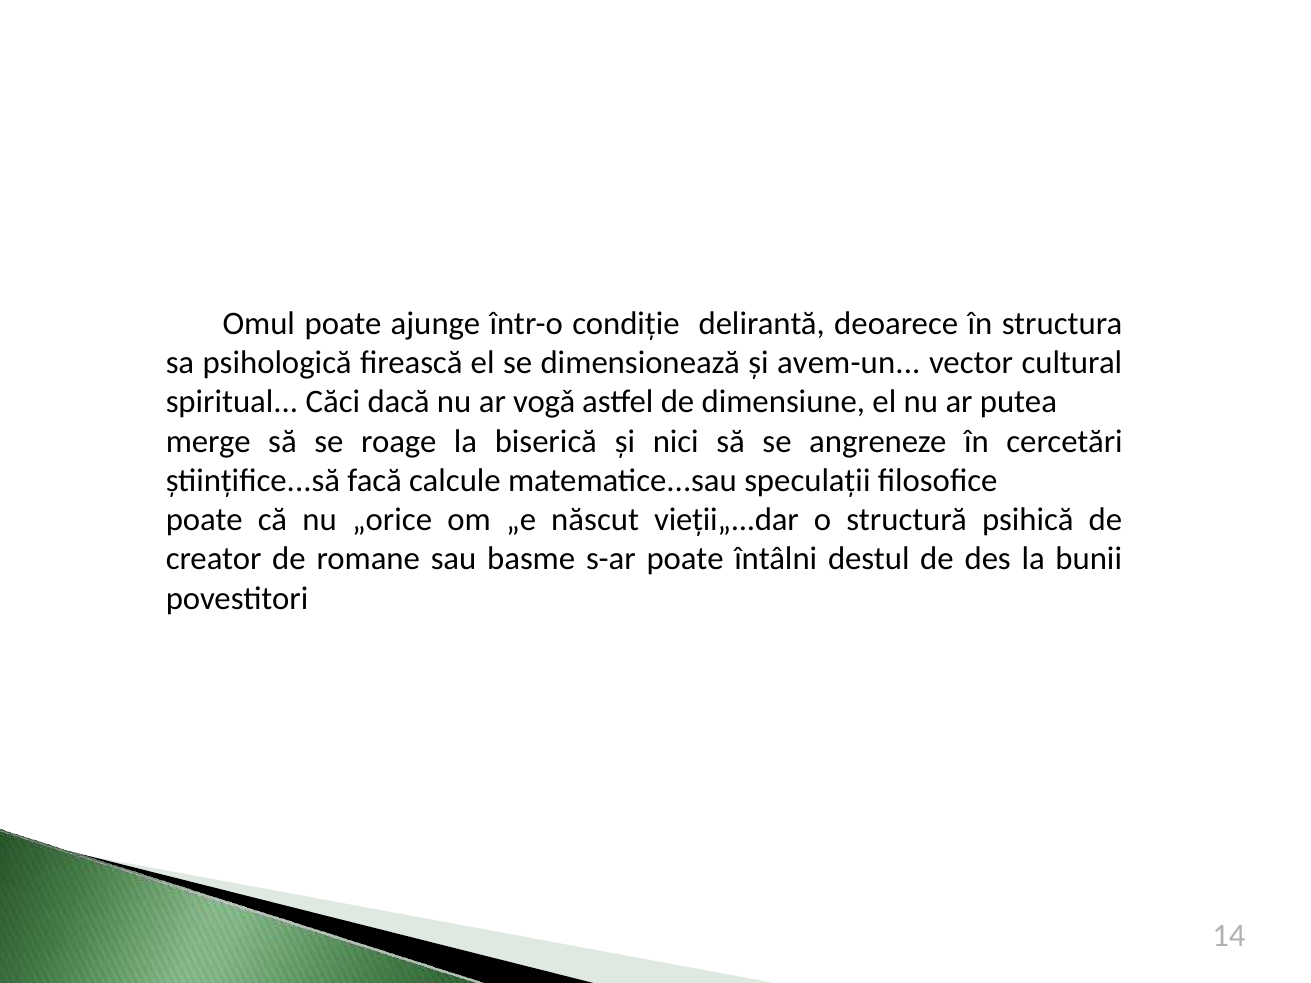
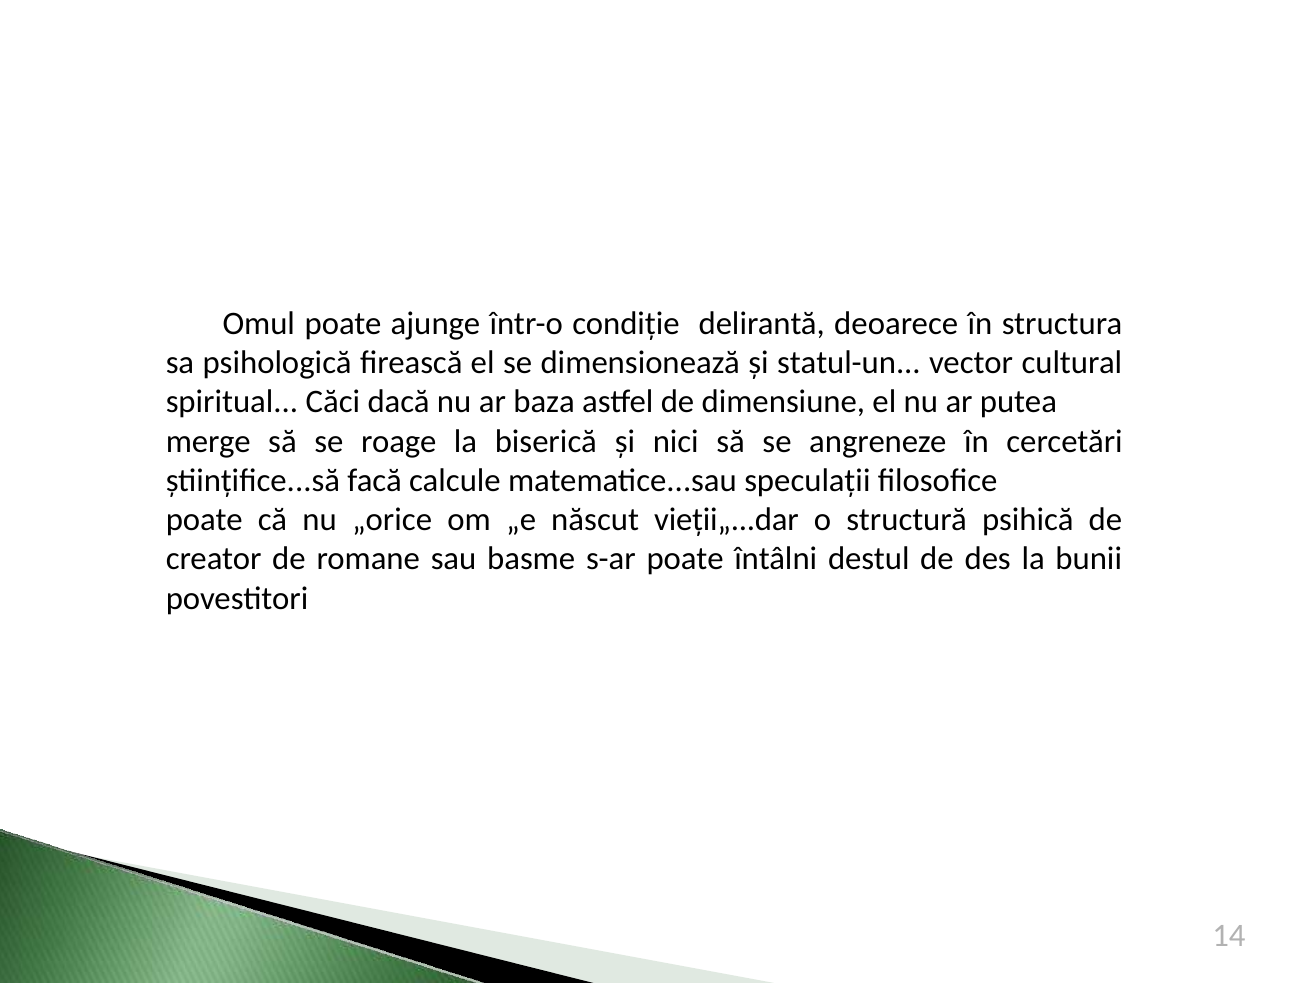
avem-un: avem-un -> statul-un
vogǎ: vogǎ -> baza
